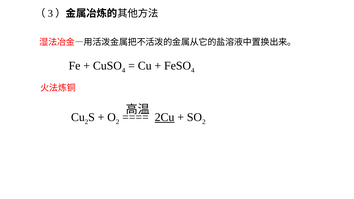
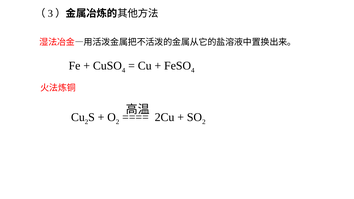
2Cu underline: present -> none
